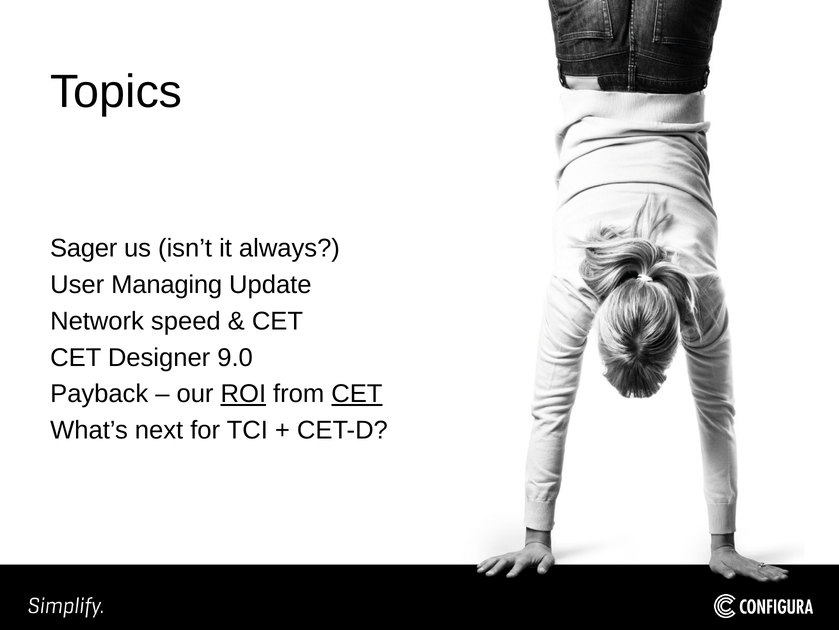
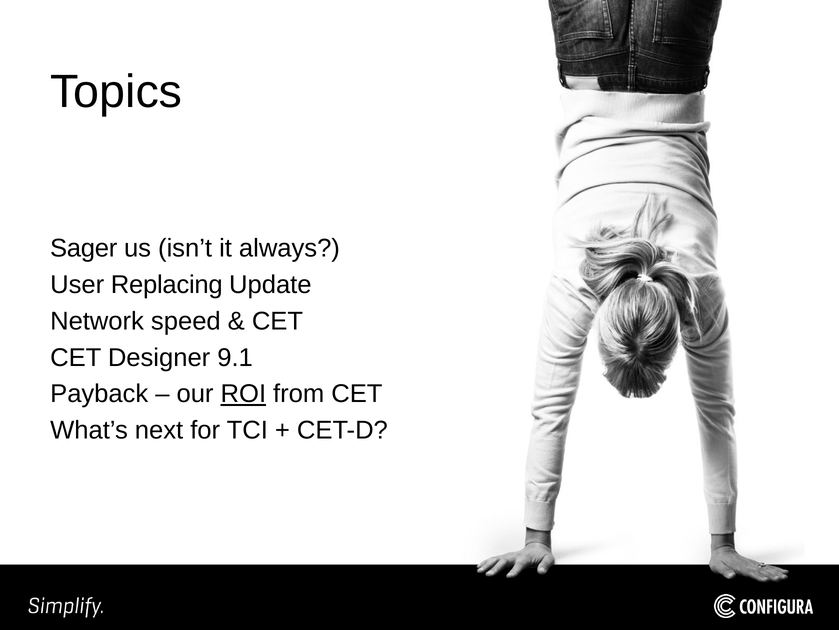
Managing: Managing -> Replacing
9.0: 9.0 -> 9.1
CET at (357, 394) underline: present -> none
